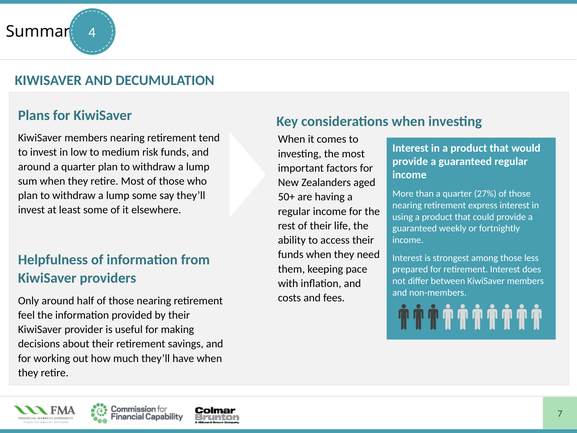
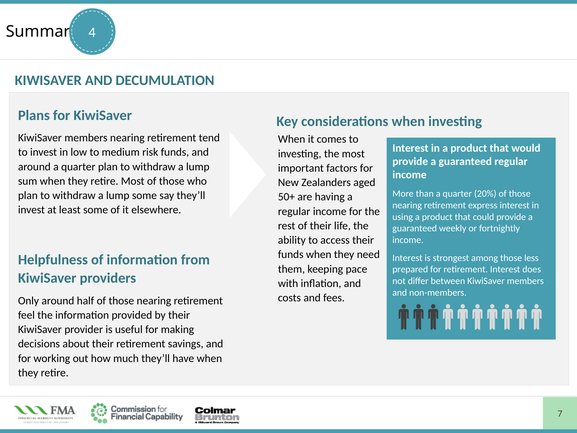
27%: 27% -> 20%
